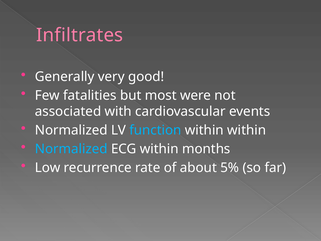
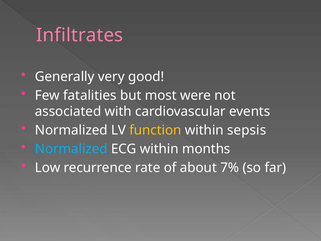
function colour: light blue -> yellow
within within: within -> sepsis
5%: 5% -> 7%
